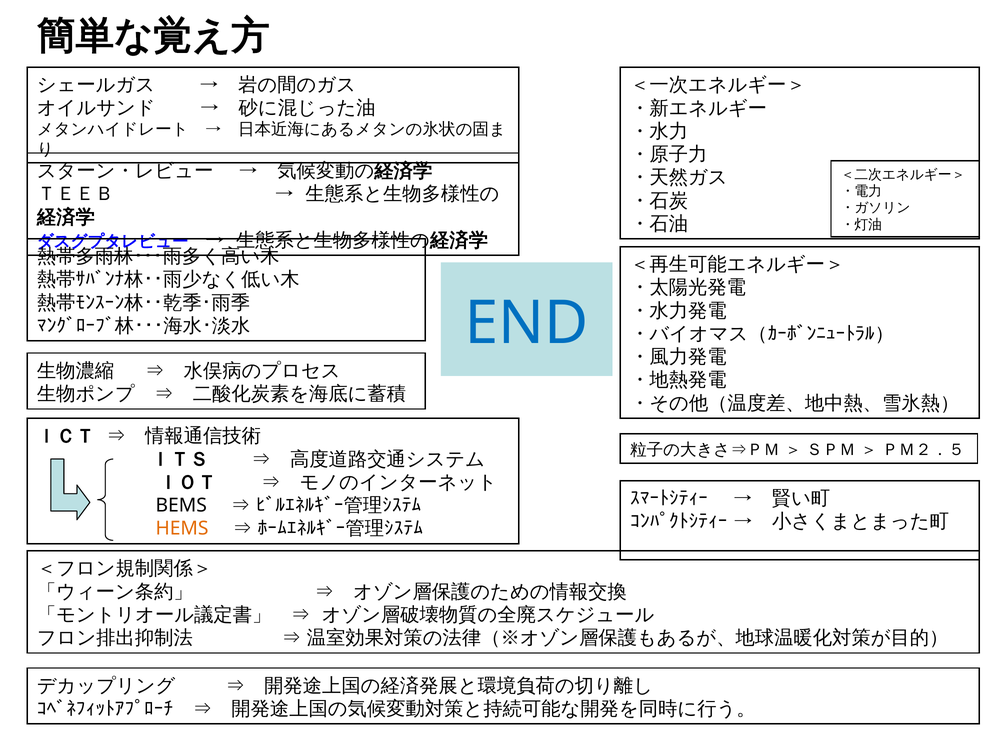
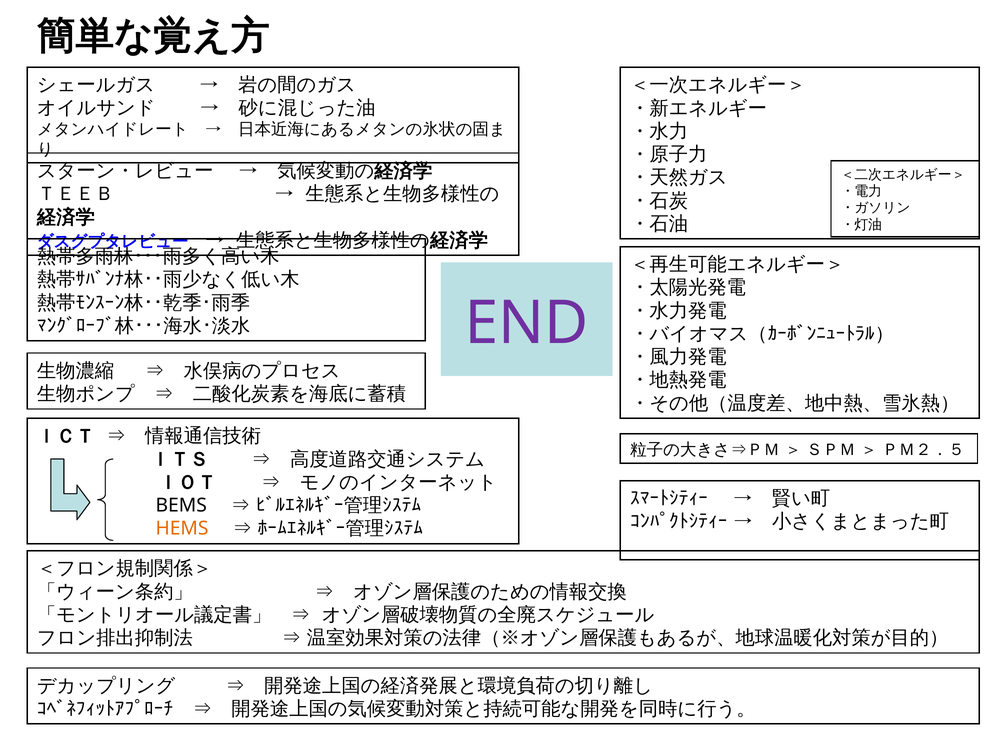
END colour: blue -> purple
